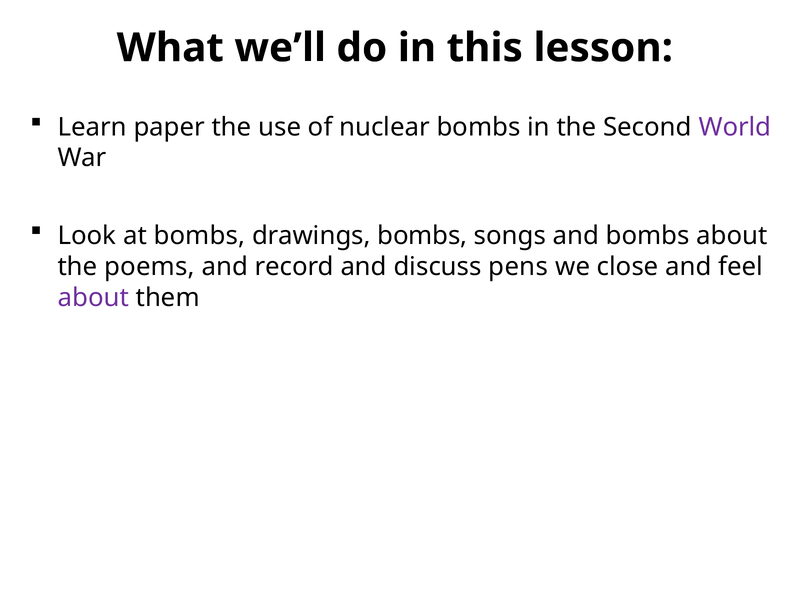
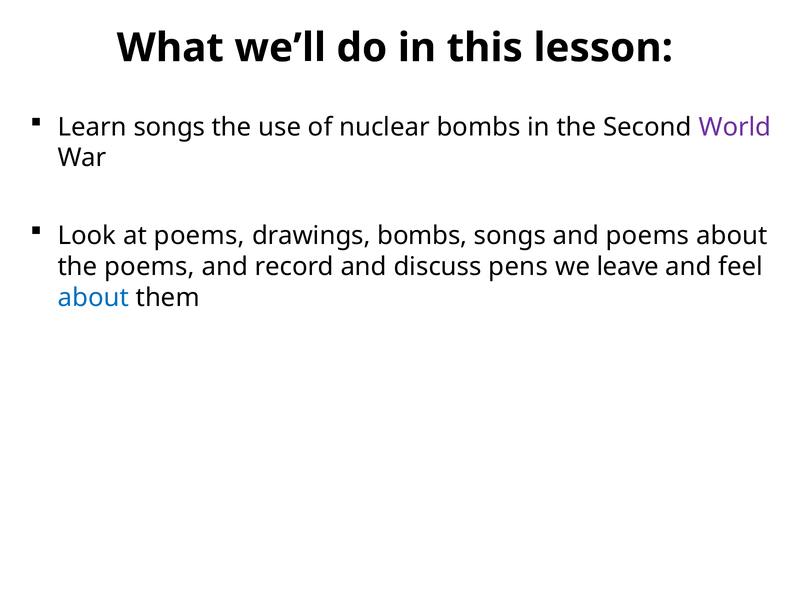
Learn paper: paper -> songs
at bombs: bombs -> poems
and bombs: bombs -> poems
close: close -> leave
about at (93, 298) colour: purple -> blue
